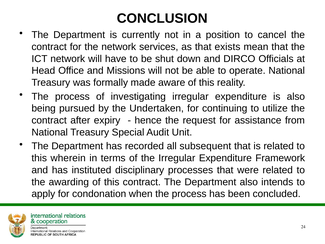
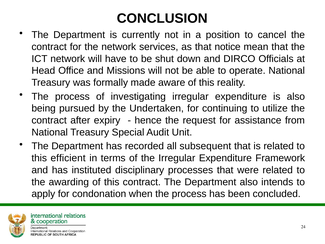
exists: exists -> notice
wherein: wherein -> efficient
